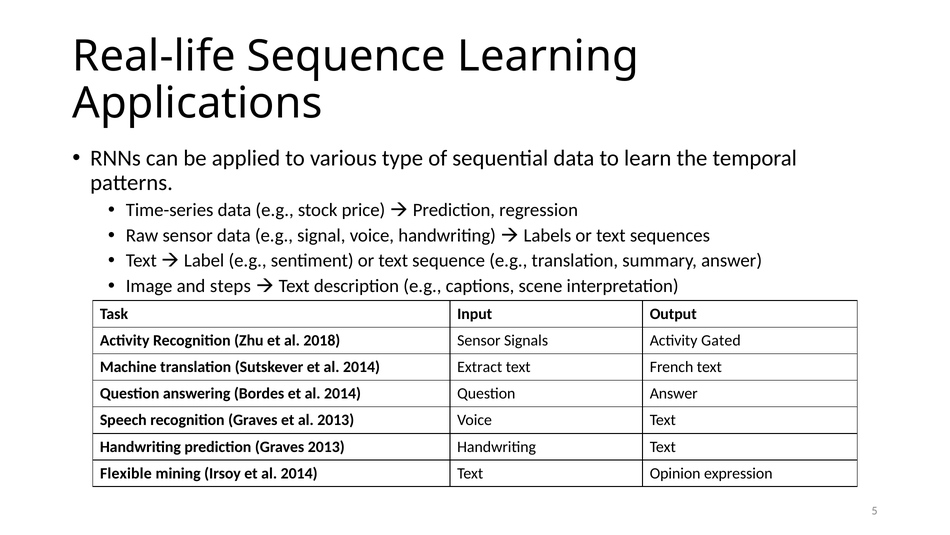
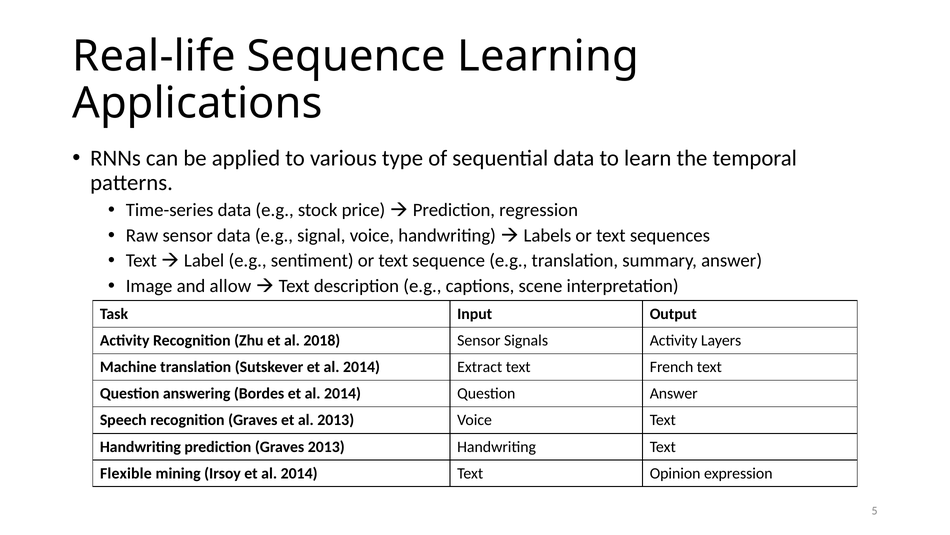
steps: steps -> allow
Gated: Gated -> Layers
